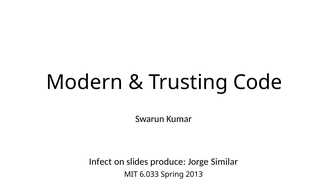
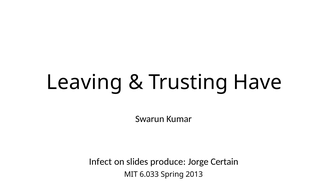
Modern: Modern -> Leaving
Code: Code -> Have
Similar: Similar -> Certain
